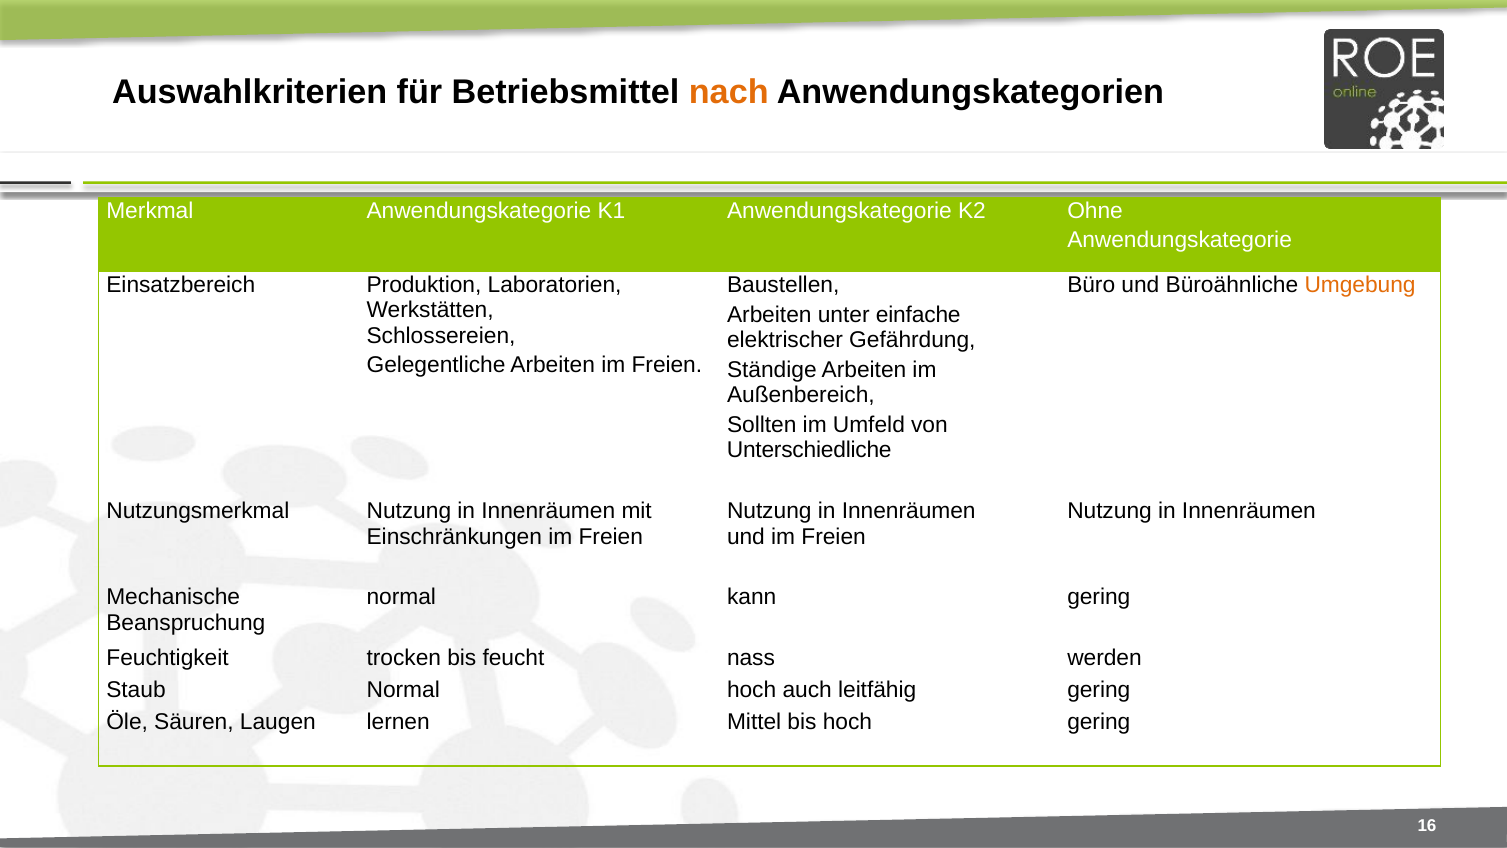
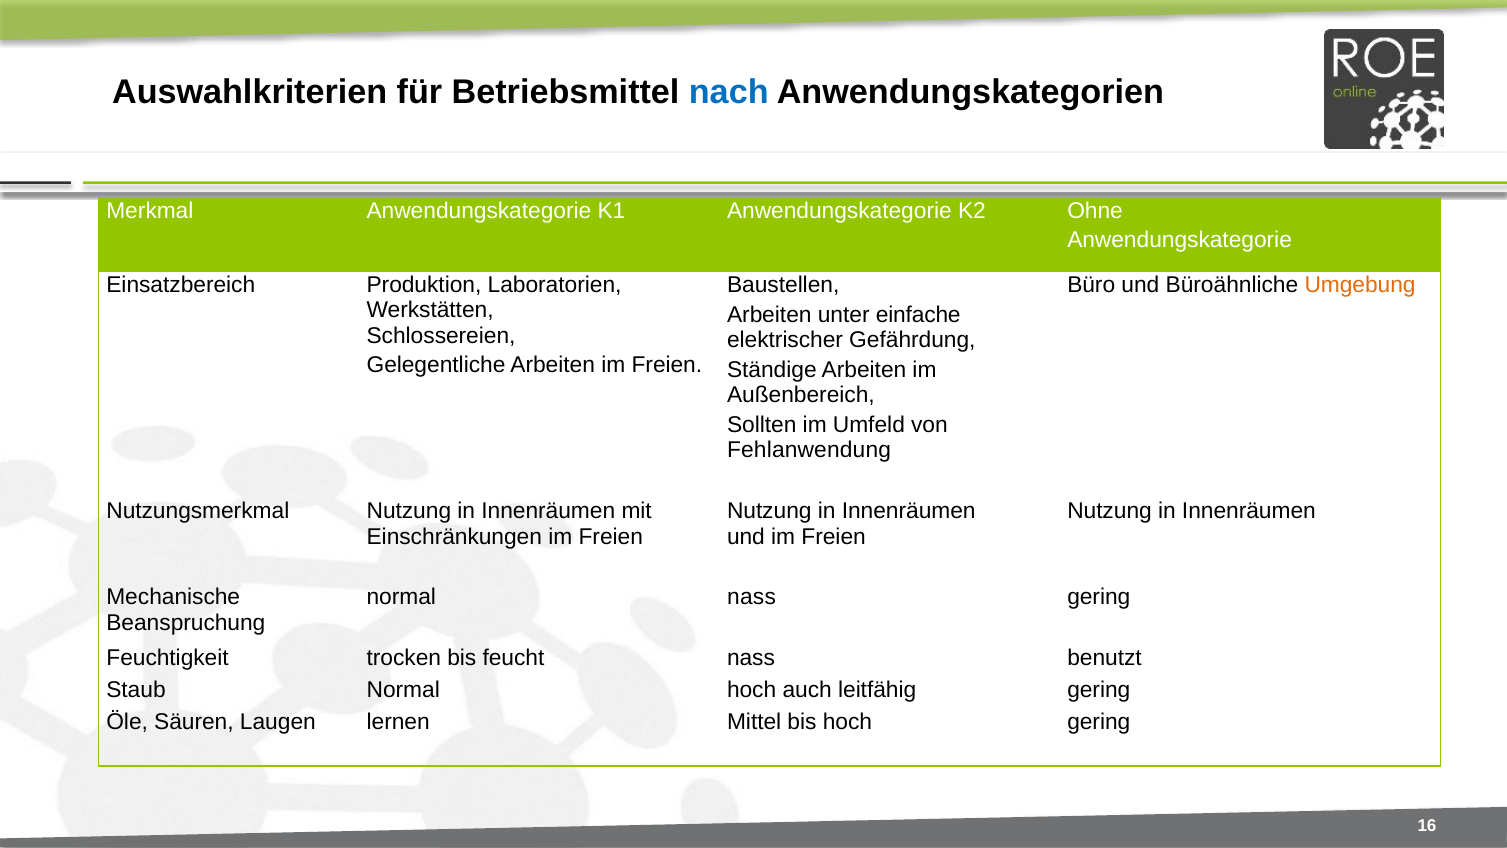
nach colour: orange -> blue
Unterschiedliche: Unterschiedliche -> Fehlanwendung
normal kann: kann -> nass
werden: werden -> benutzt
